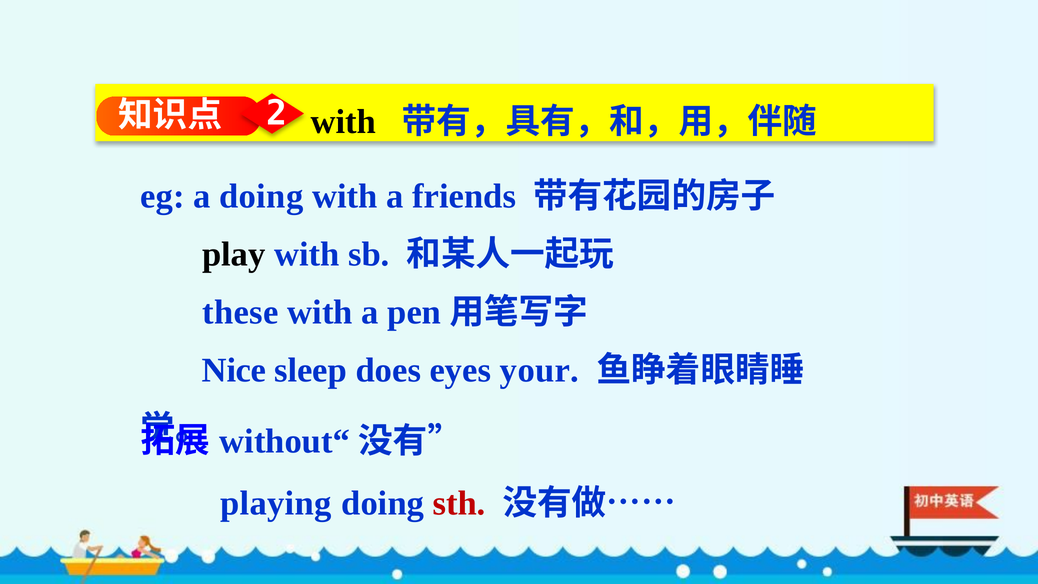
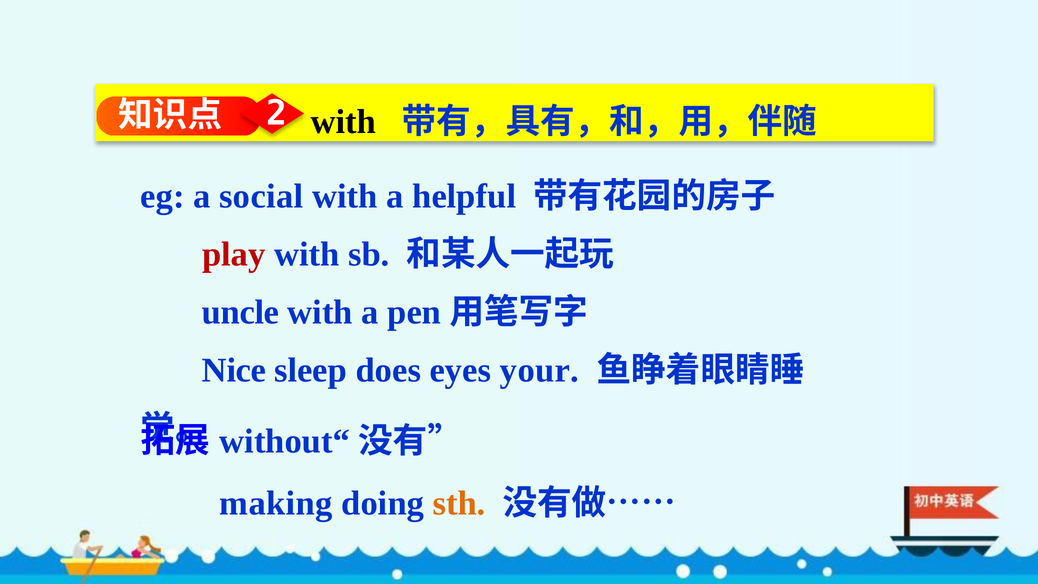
a doing: doing -> social
friends: friends -> helpful
play colour: black -> red
these: these -> uncle
playing: playing -> making
sth colour: red -> orange
